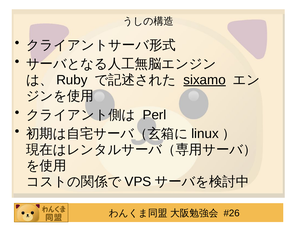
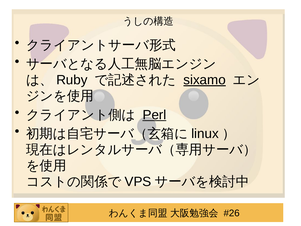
Perl underline: none -> present
